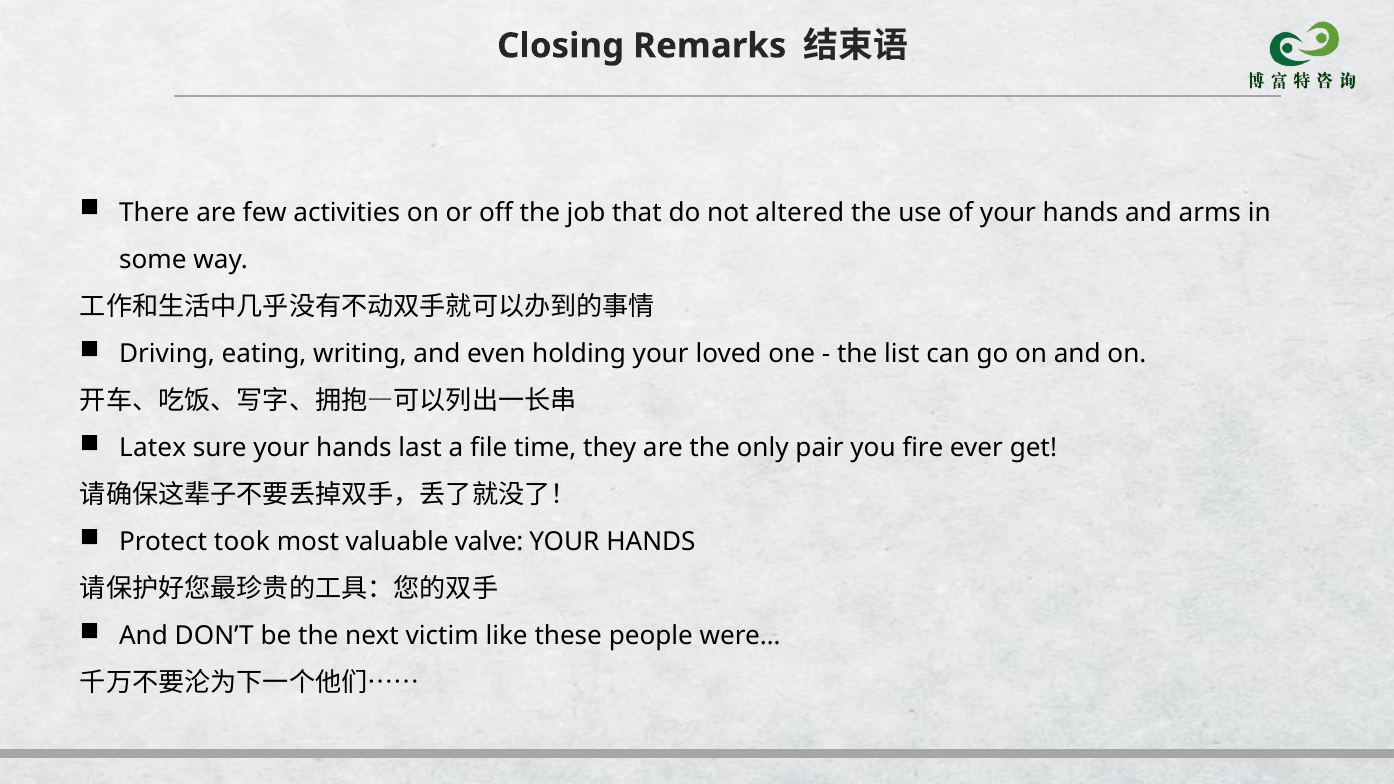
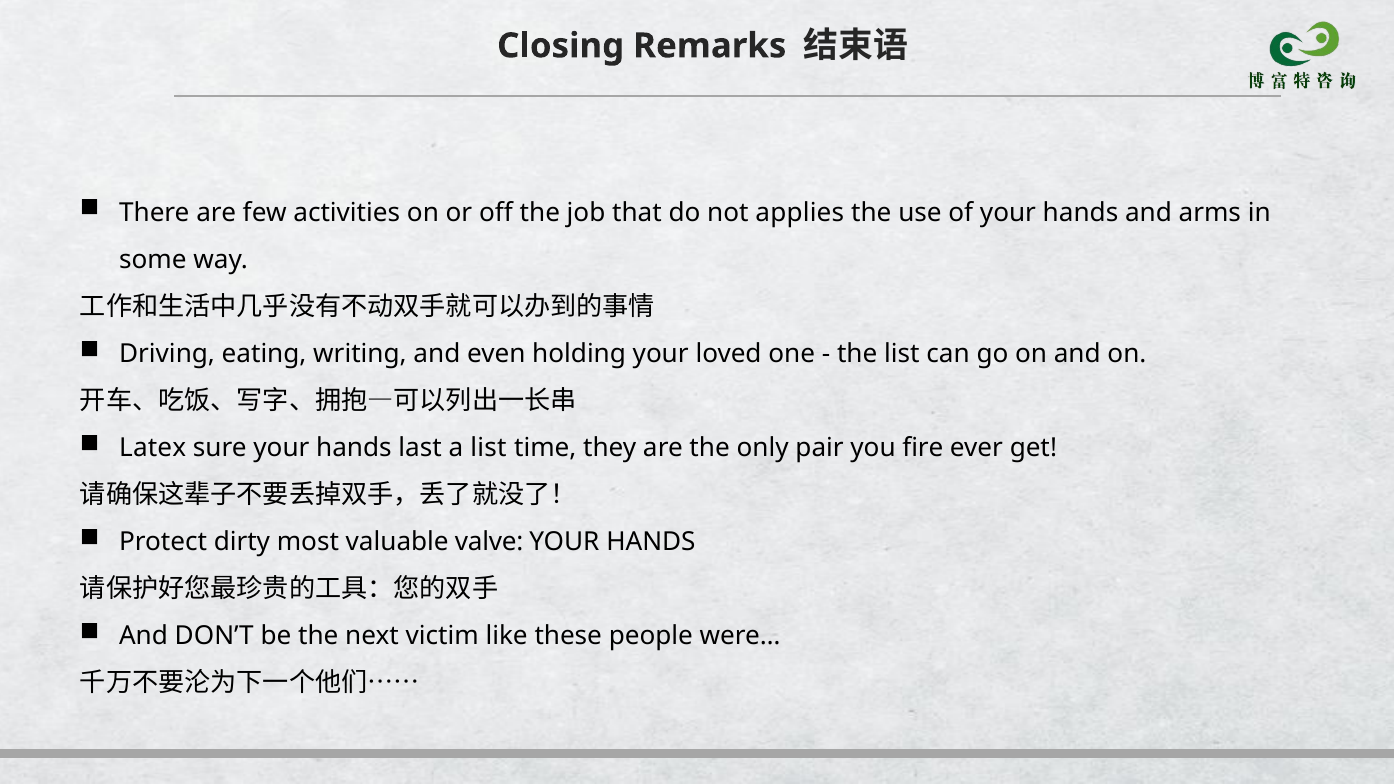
altered: altered -> applies
a file: file -> list
took: took -> dirty
